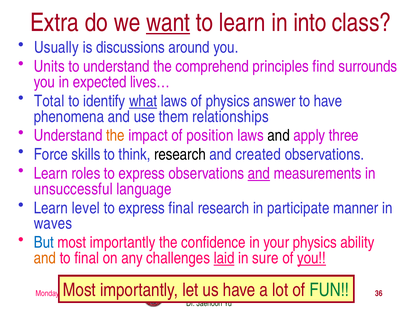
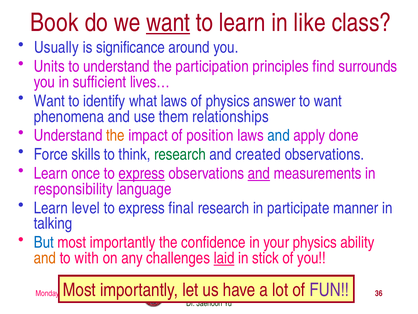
Extra: Extra -> Book
into: into -> like
discussions: discussions -> significance
comprehend: comprehend -> participation
expected: expected -> sufficient
Total at (49, 101): Total -> Want
what underline: present -> none
to have: have -> want
and at (279, 135) colour: black -> blue
three: three -> done
research at (180, 154) colour: black -> green
roles: roles -> once
express at (142, 173) underline: none -> present
unsuccessful: unsuccessful -> responsibility
waves: waves -> talking
to final: final -> with
sure: sure -> stick
you at (312, 258) underline: present -> none
FUN colour: green -> purple
